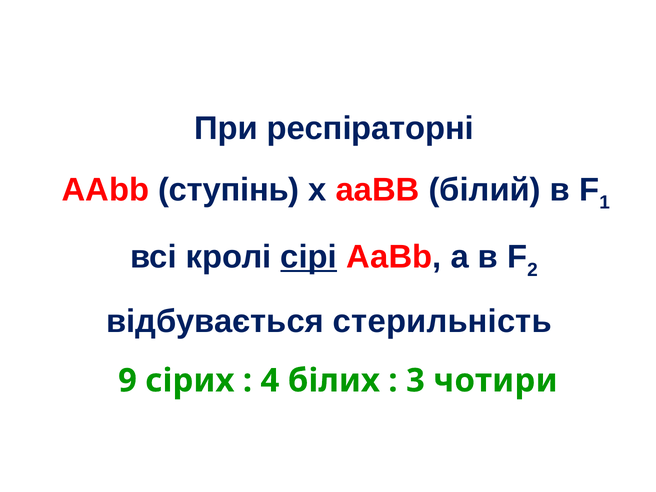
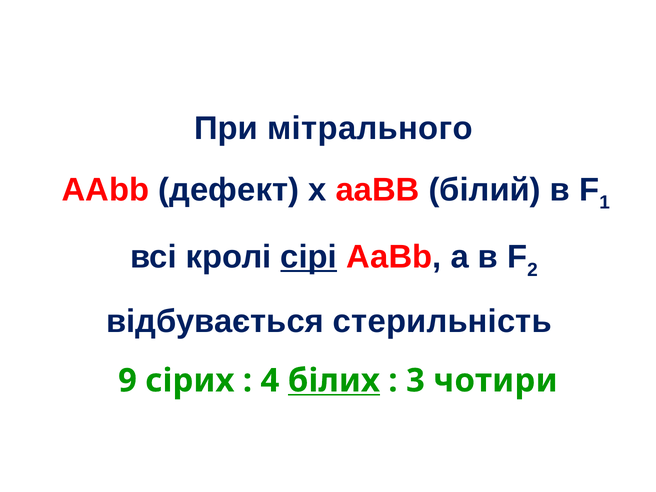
респіраторні: респіраторні -> мітрального
ступінь: ступінь -> дефект
білих underline: none -> present
